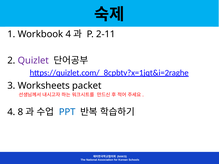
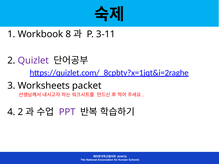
Workbook 4: 4 -> 8
2-11: 2-11 -> 3-11
4 8: 8 -> 2
PPT colour: blue -> purple
